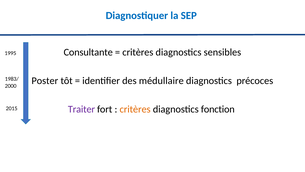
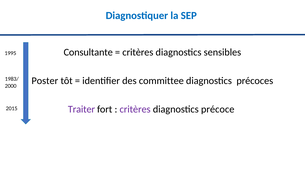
médullaire: médullaire -> committee
critères at (135, 109) colour: orange -> purple
fonction: fonction -> précoce
